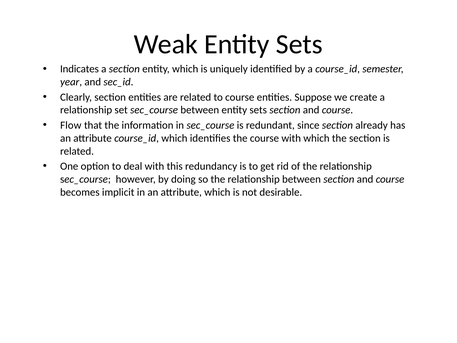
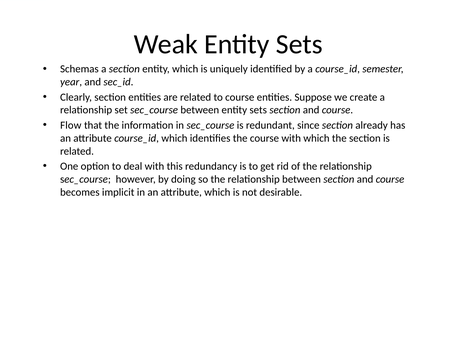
Indicates: Indicates -> Schemas
